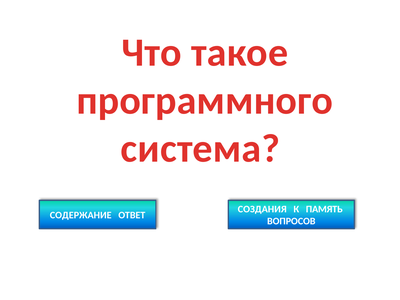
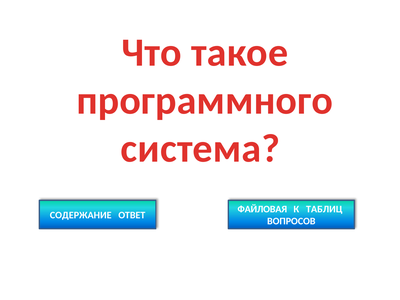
СОЗДАНИЯ: СОЗДАНИЯ -> ФАЙЛОВАЯ
ПАМЯТЬ: ПАМЯТЬ -> ТАБЛИЦ
